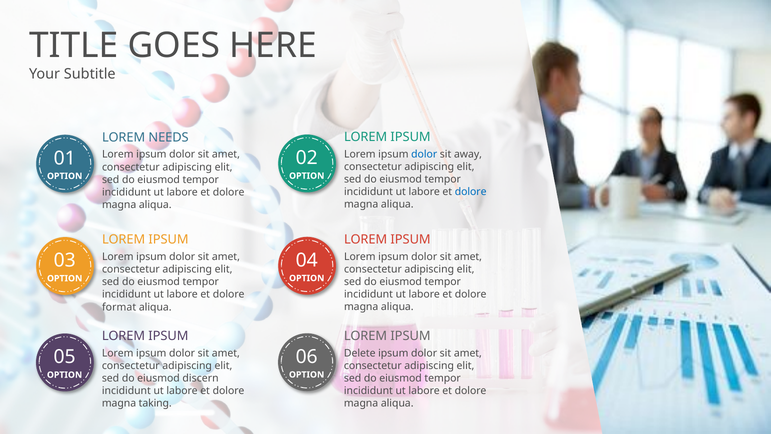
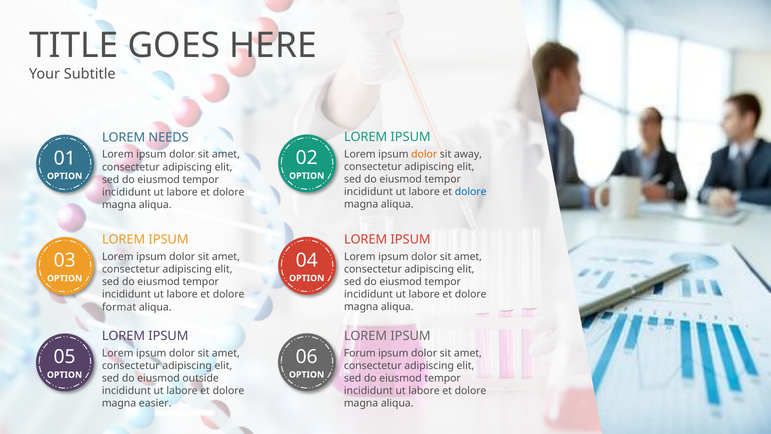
dolor at (424, 154) colour: blue -> orange
Delete: Delete -> Forum
discern: discern -> outside
taking: taking -> easier
